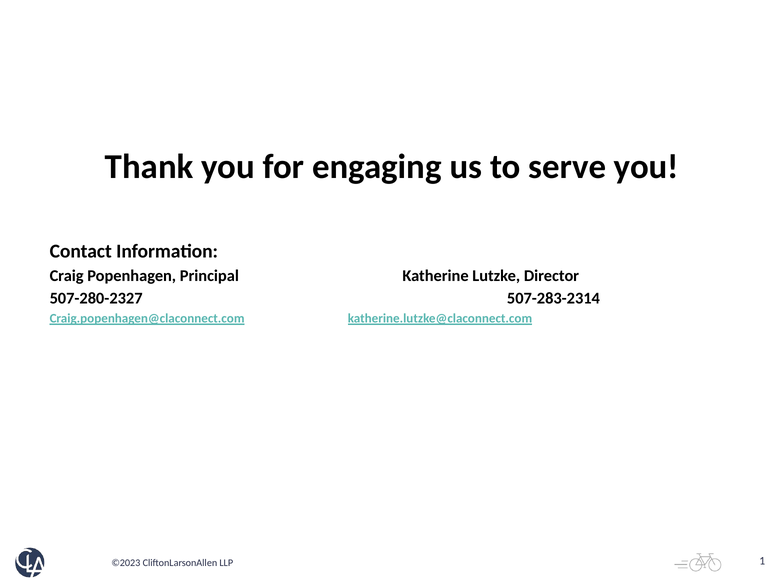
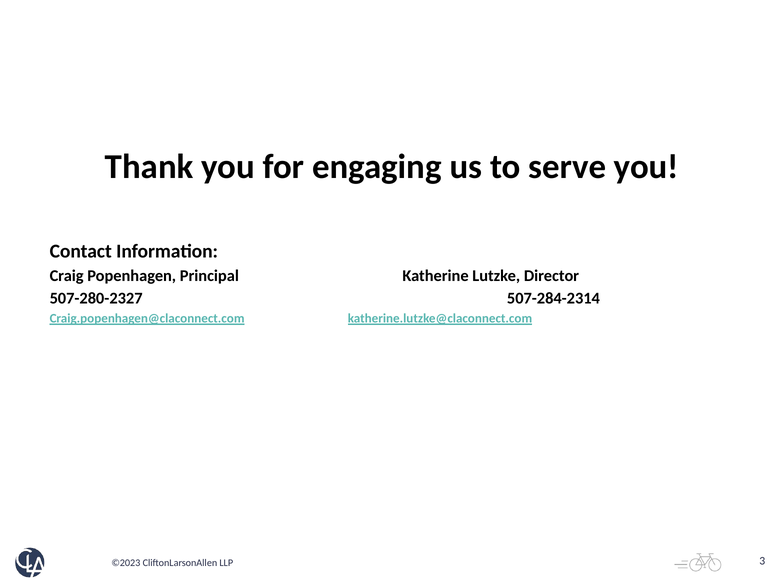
507-283-2314: 507-283-2314 -> 507-284-2314
1: 1 -> 3
